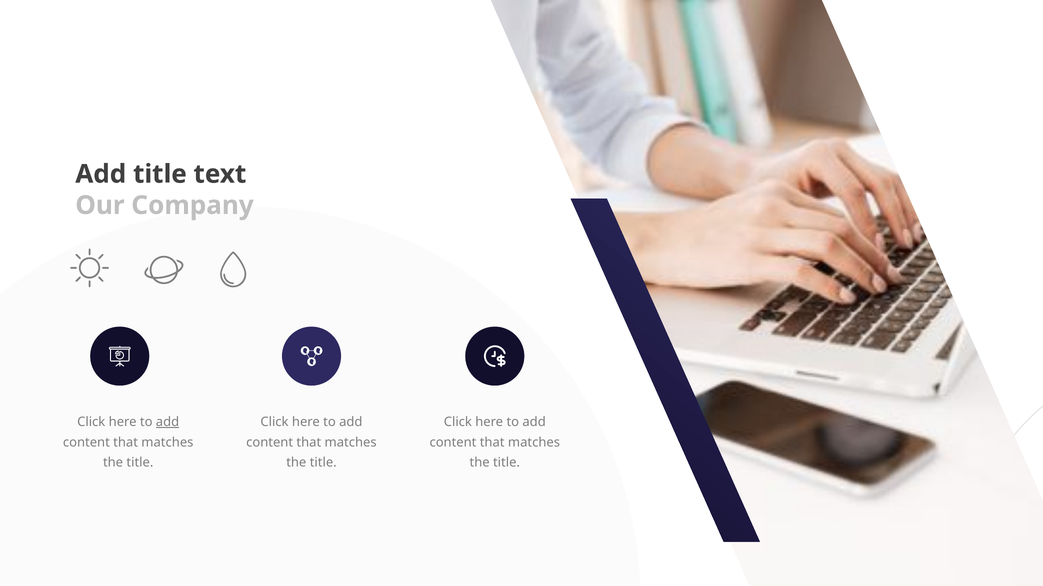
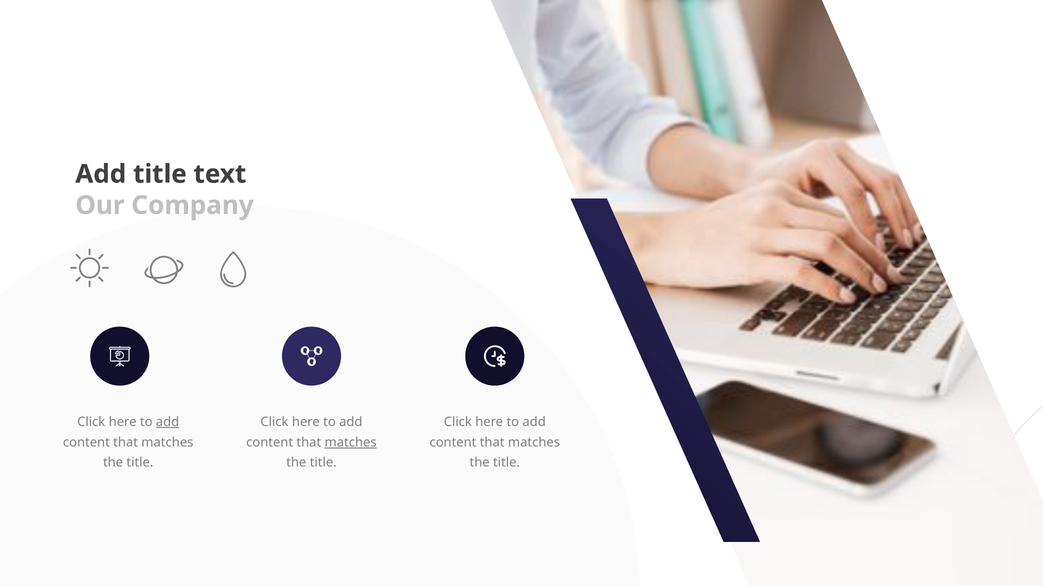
matches at (351, 443) underline: none -> present
